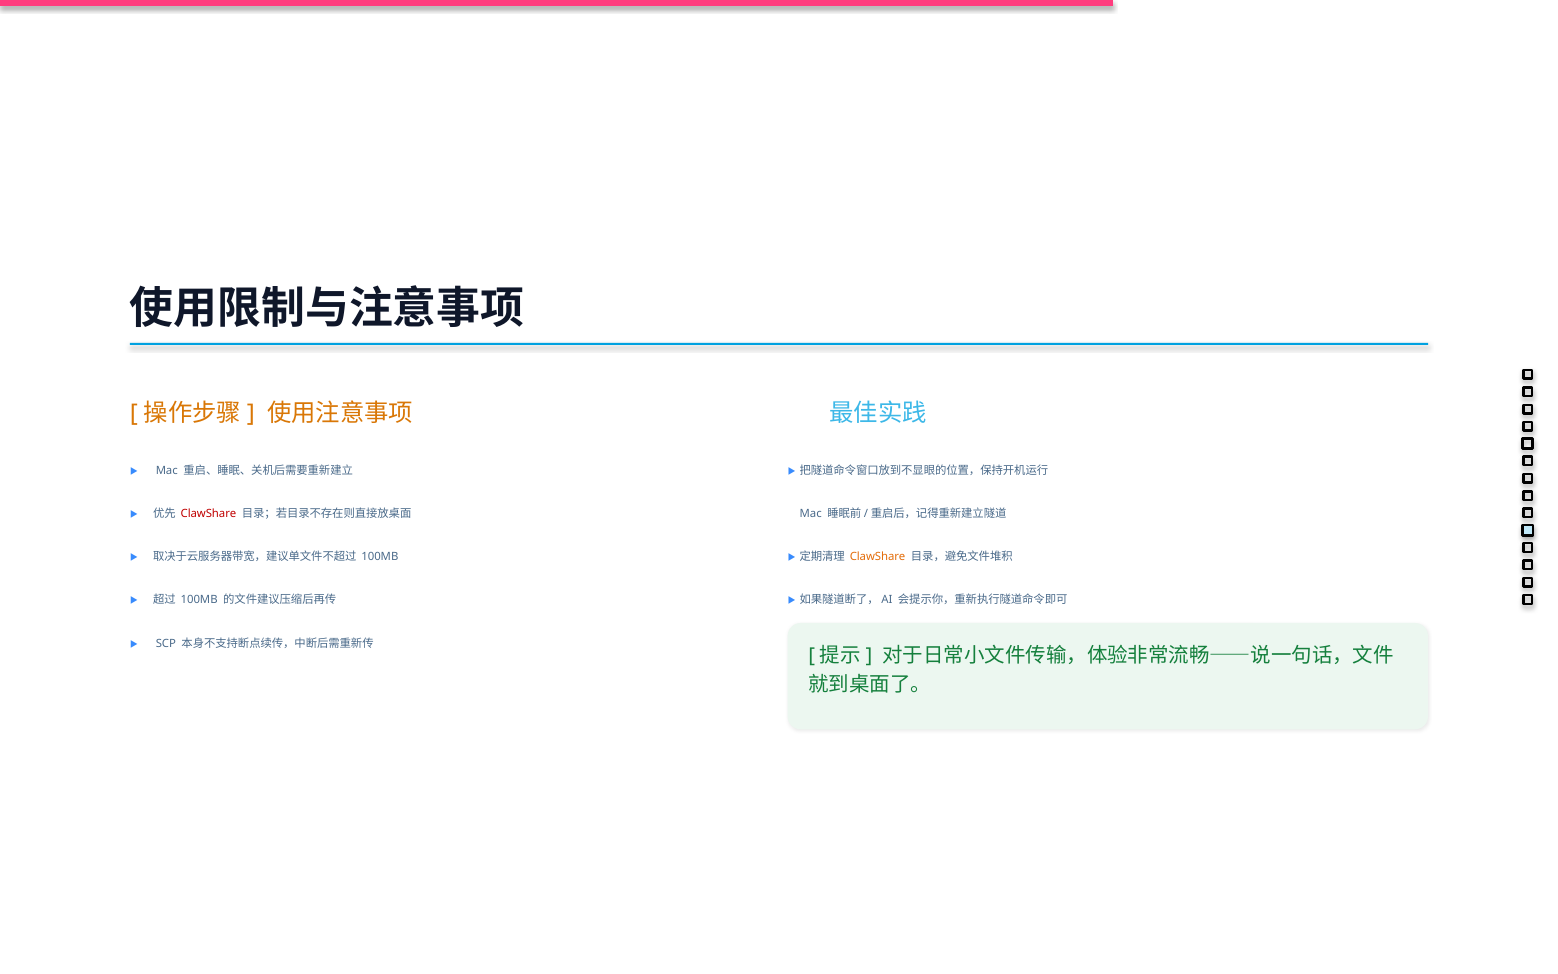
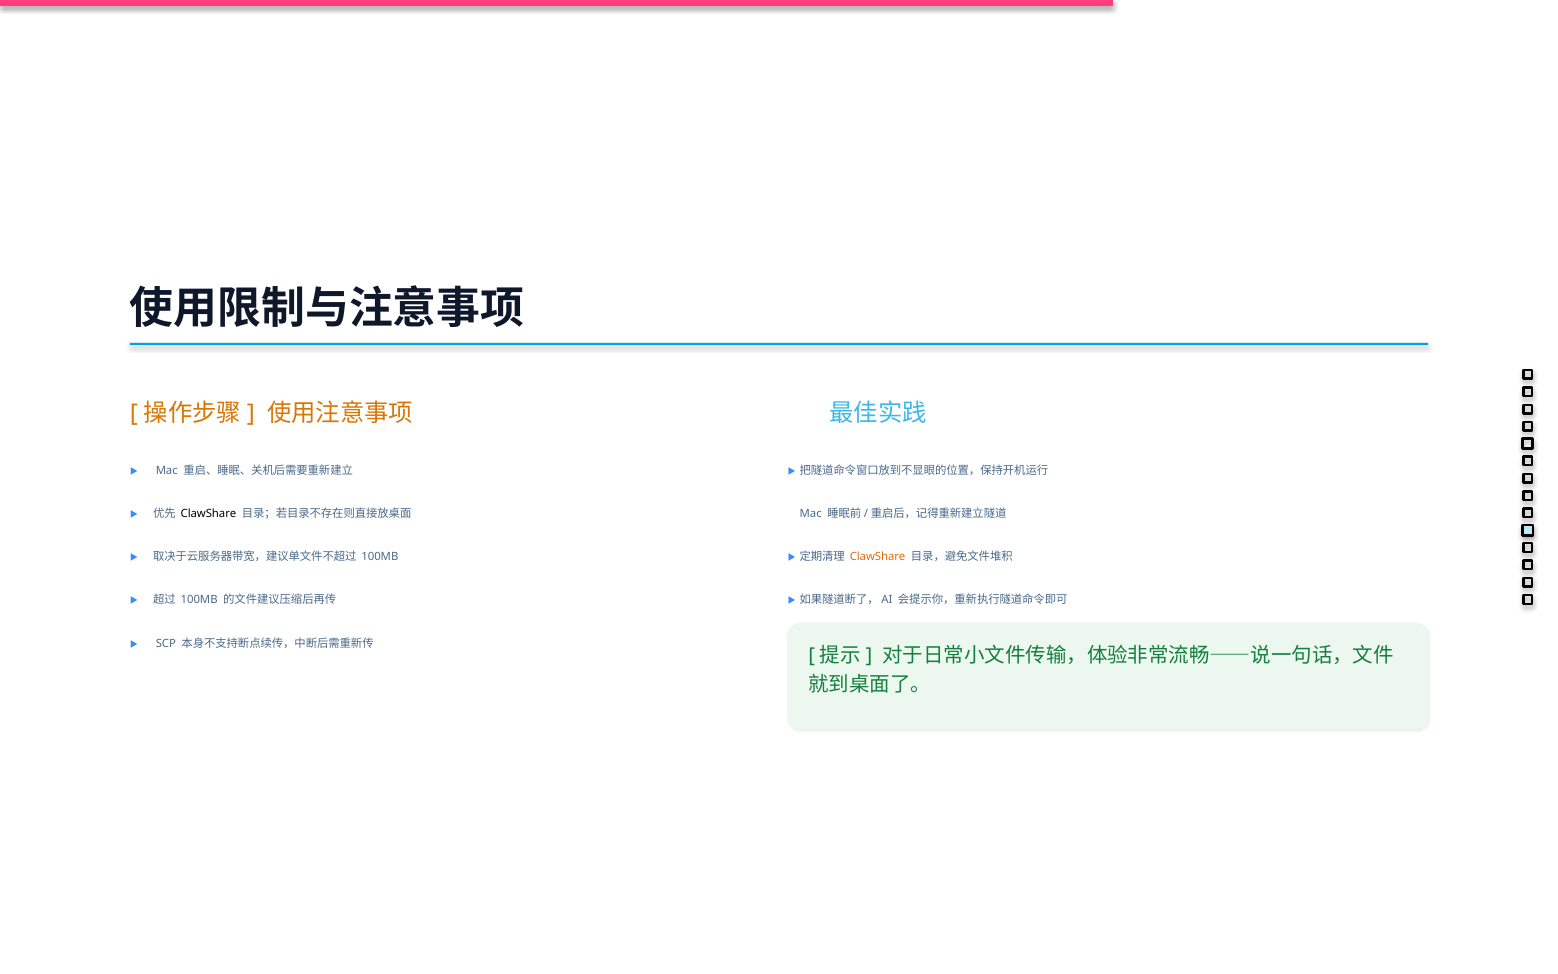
ClawShare at (208, 514) colour: red -> black
